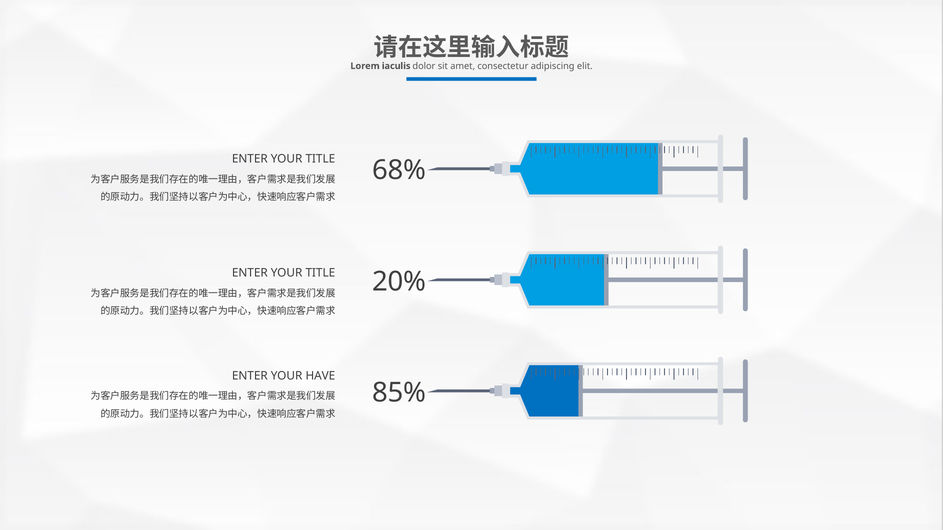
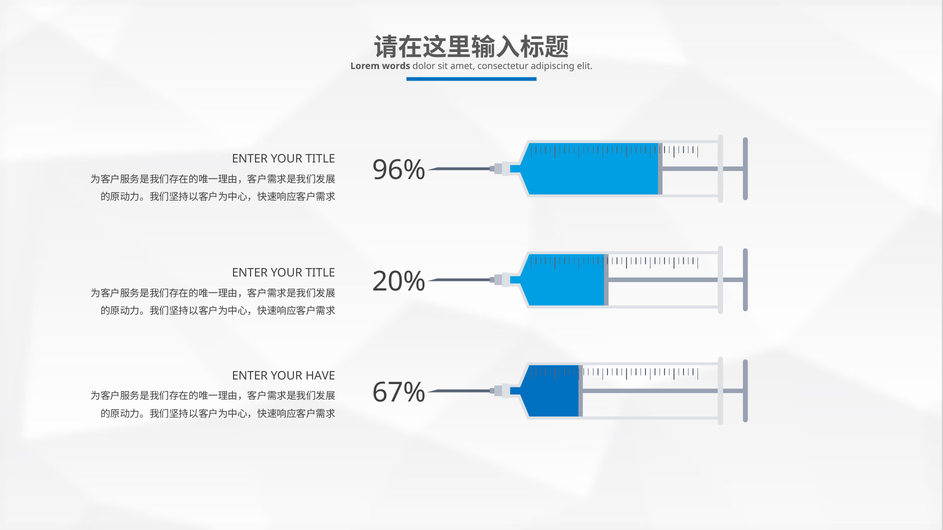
iaculis: iaculis -> words
68%: 68% -> 96%
85%: 85% -> 67%
